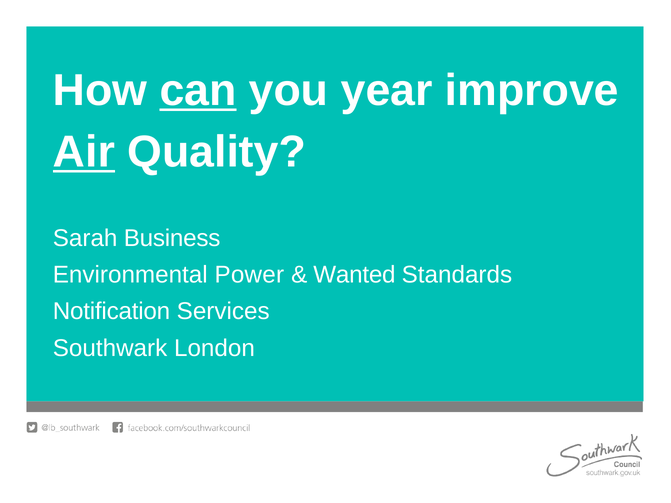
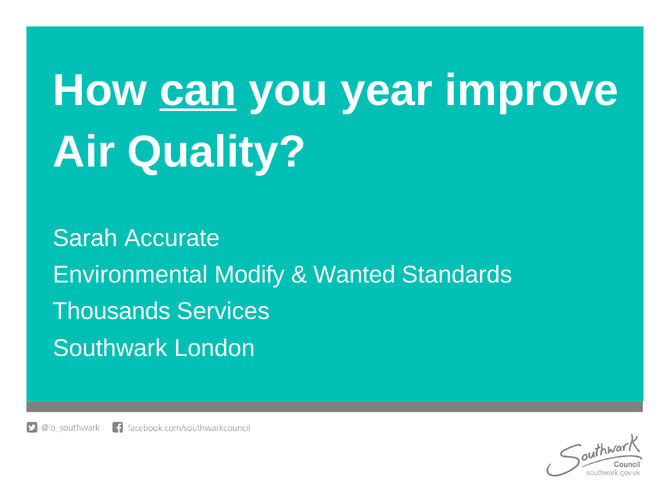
Air underline: present -> none
Business: Business -> Accurate
Power: Power -> Modify
Notification: Notification -> Thousands
